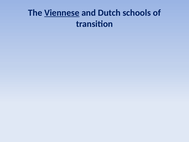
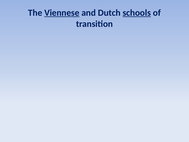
schools underline: none -> present
